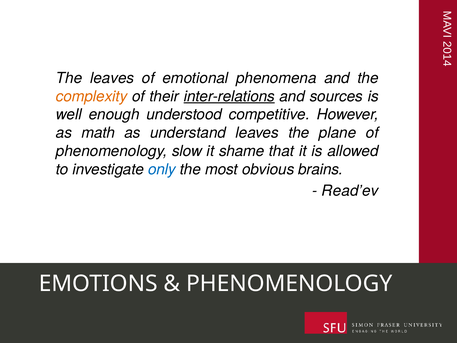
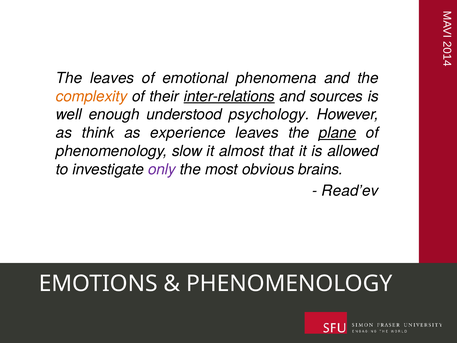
competitive: competitive -> psychology
math: math -> think
understand: understand -> experience
plane underline: none -> present
shame: shame -> almost
only colour: blue -> purple
